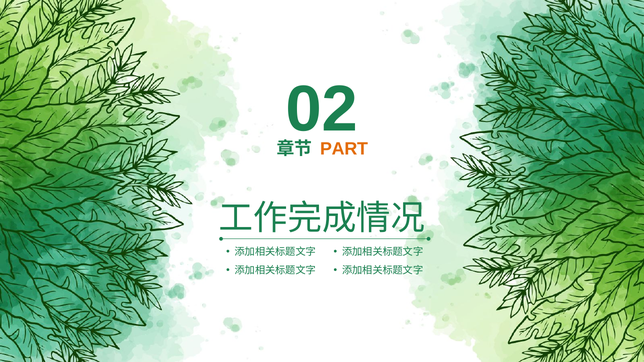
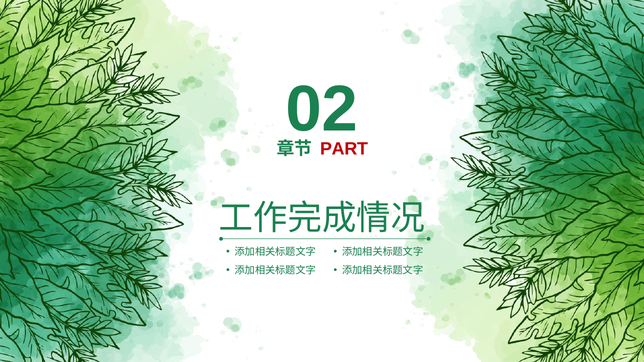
PART colour: orange -> red
